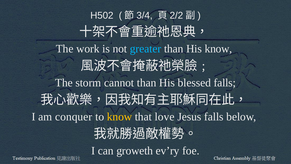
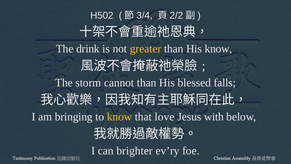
work: work -> drink
greater colour: light blue -> yellow
conquer: conquer -> bringing
Jesus falls: falls -> with
groweth: groweth -> brighter
